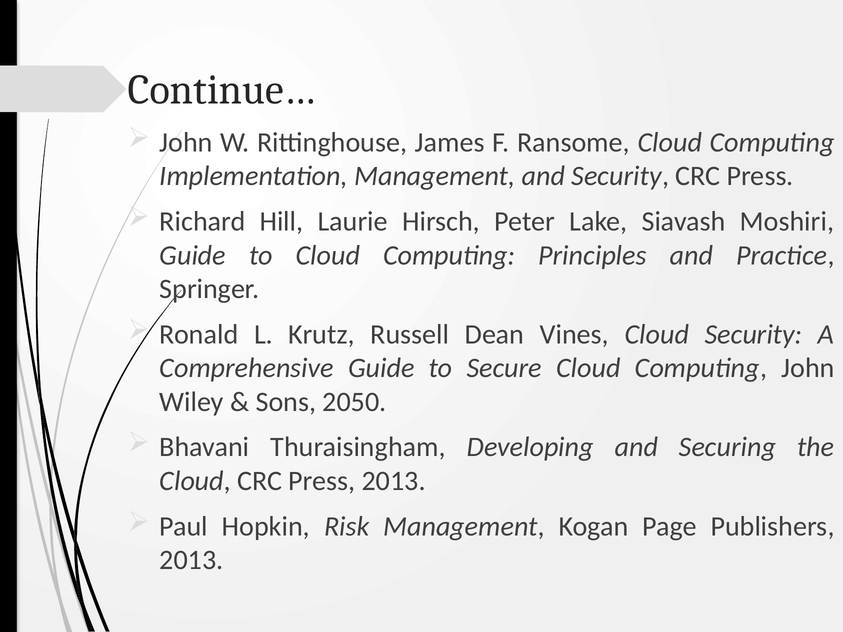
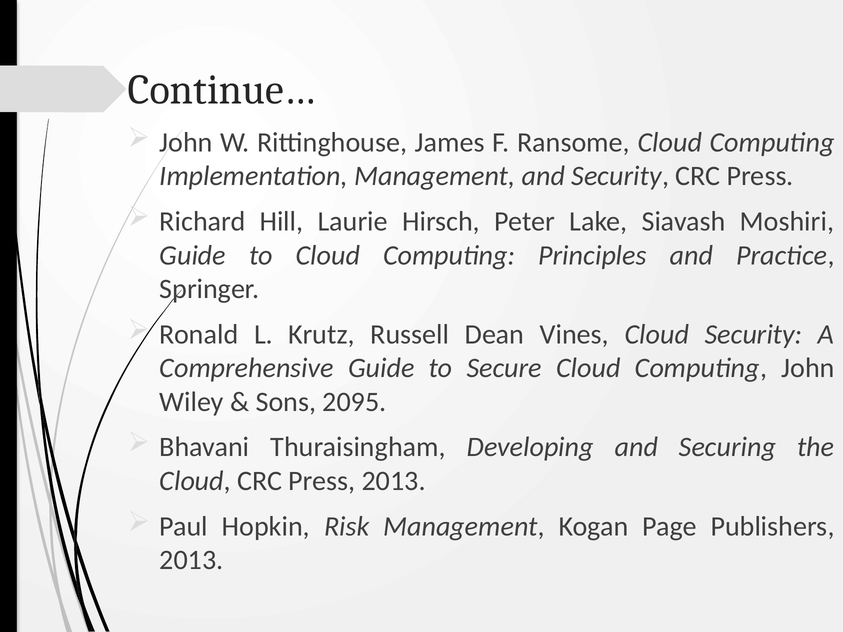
2050: 2050 -> 2095
